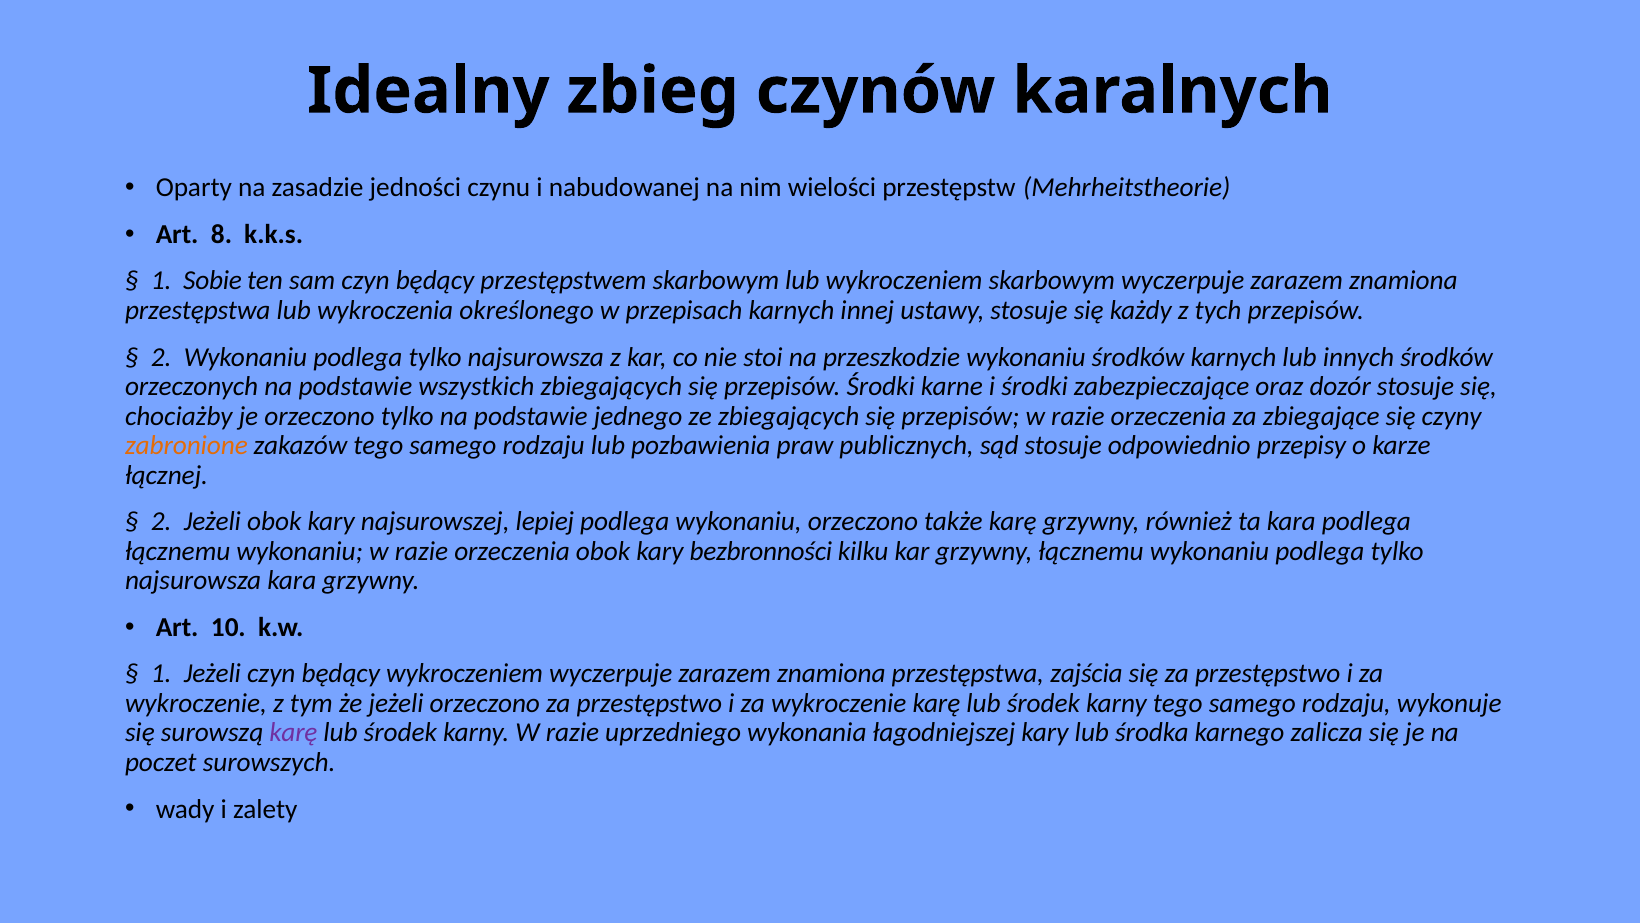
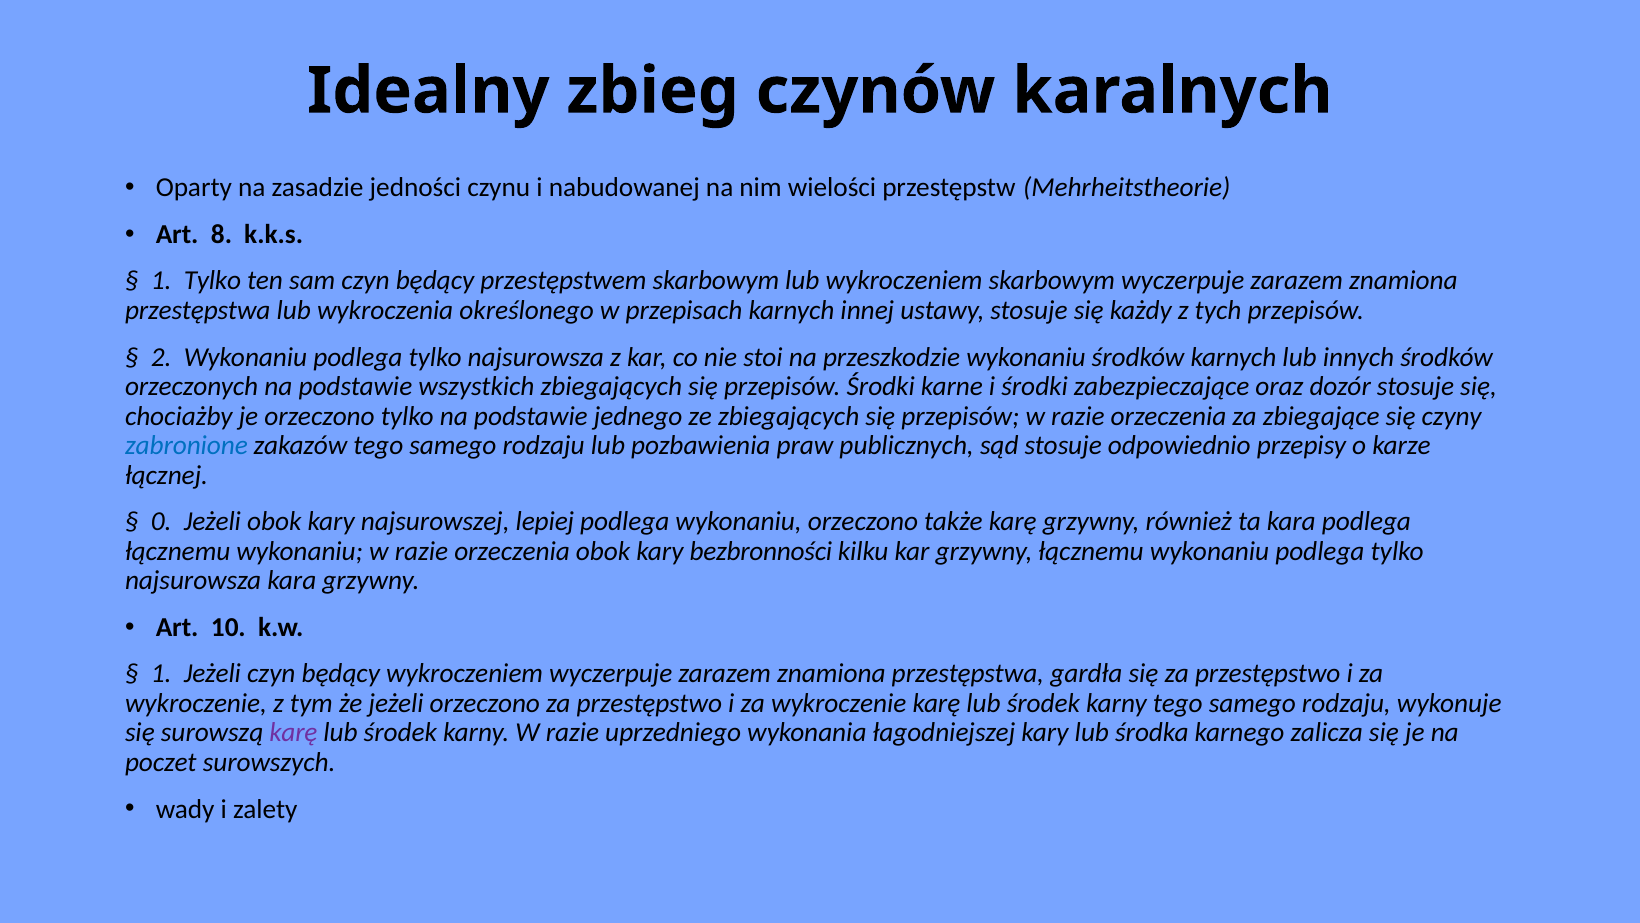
1 Sobie: Sobie -> Tylko
zabronione colour: orange -> blue
2 at (161, 521): 2 -> 0
zajścia: zajścia -> gardła
